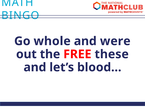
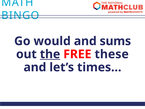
whole: whole -> would
were: were -> sums
the underline: none -> present
blood…: blood… -> times…
